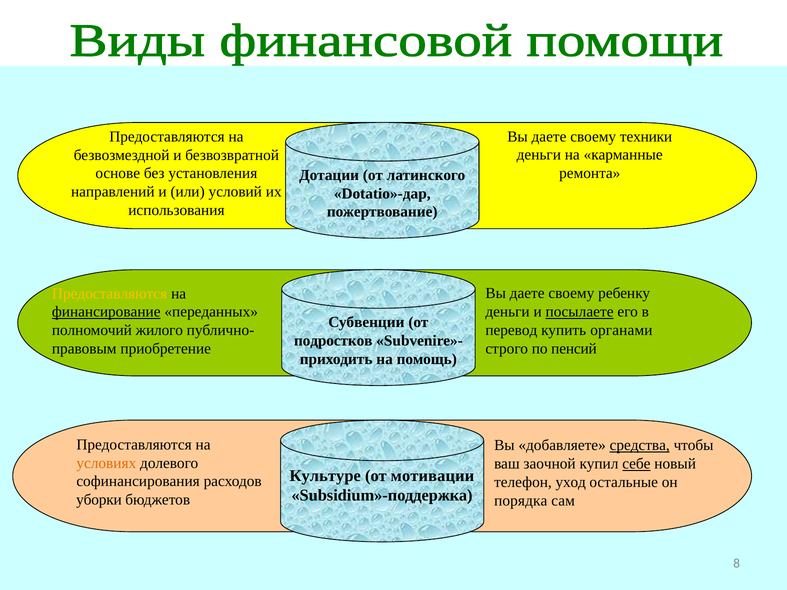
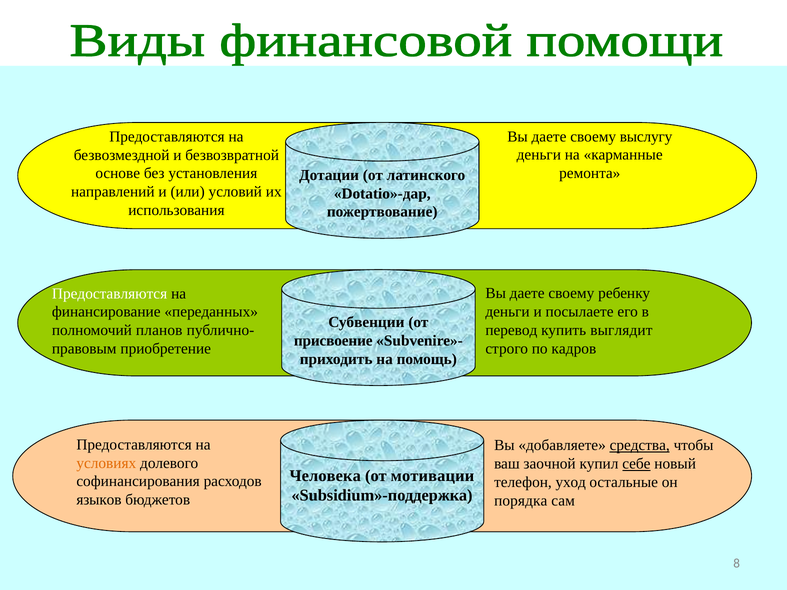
техники: техники -> выслугу
Предоставляются at (110, 294) colour: yellow -> white
посылаете underline: present -> none
финансирование underline: present -> none
органами: органами -> выглядит
жилого: жилого -> планов
подростков: подростков -> присвоение
пенсий: пенсий -> кадров
Культуре: Культуре -> Человека
уборки: уборки -> языков
